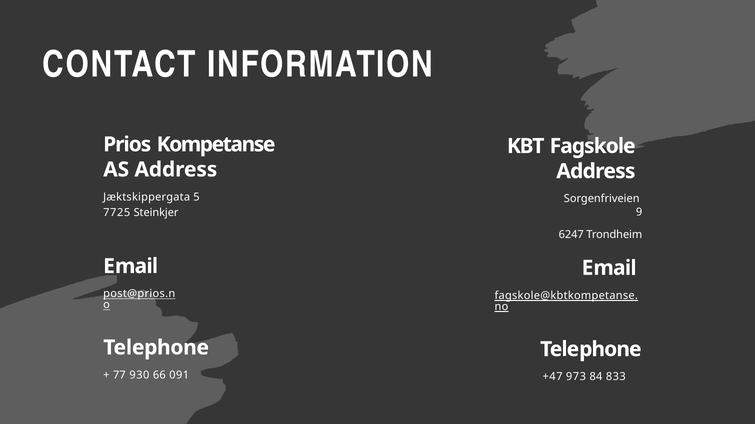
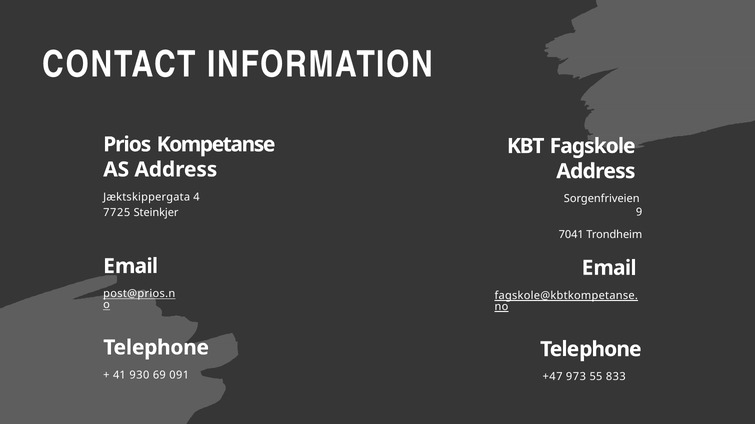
5: 5 -> 4
6247: 6247 -> 7041
77: 77 -> 41
66: 66 -> 69
84: 84 -> 55
